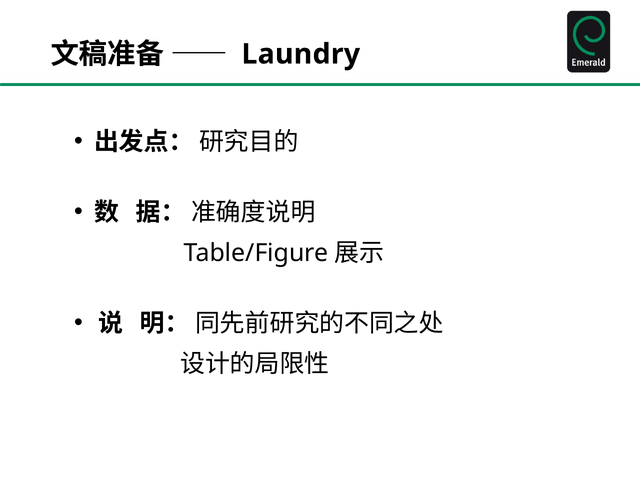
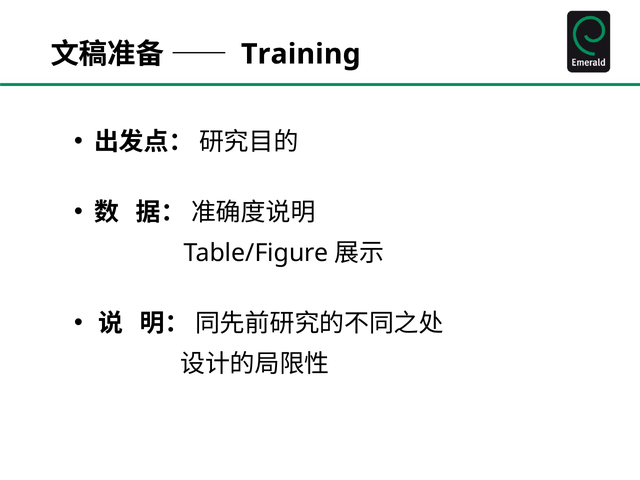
Laundry: Laundry -> Training
